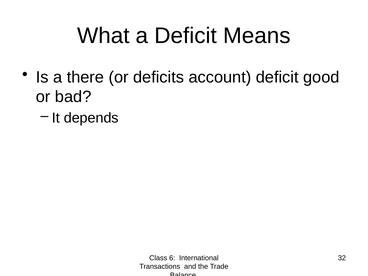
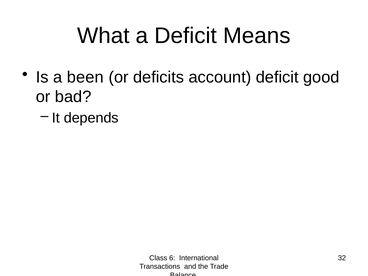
there: there -> been
